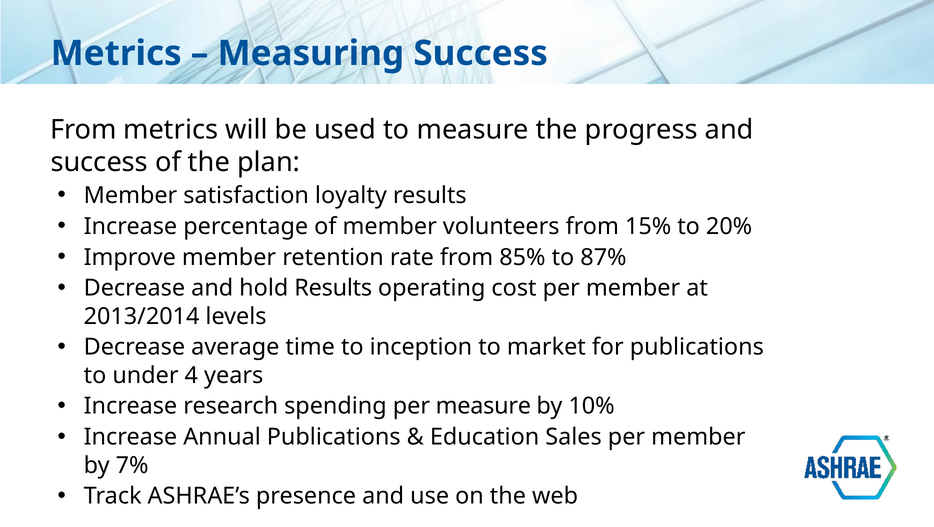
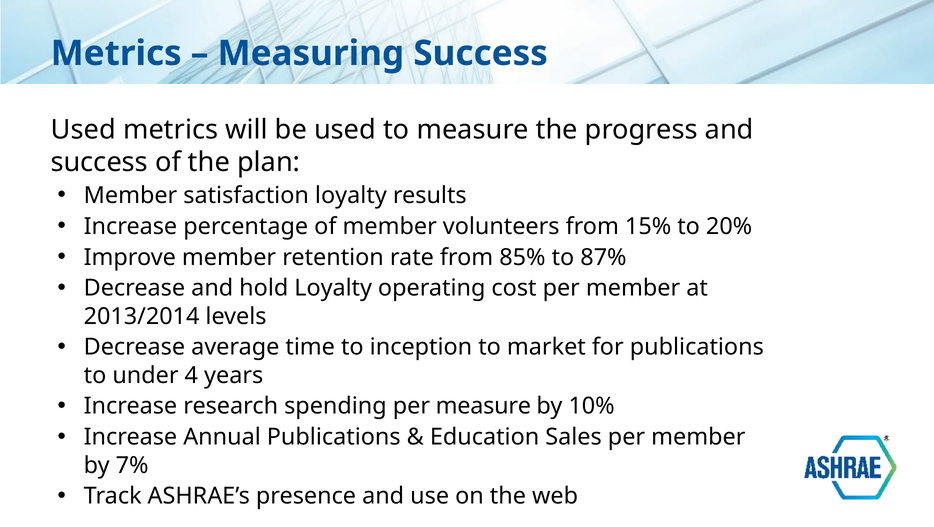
From at (83, 130): From -> Used
hold Results: Results -> Loyalty
